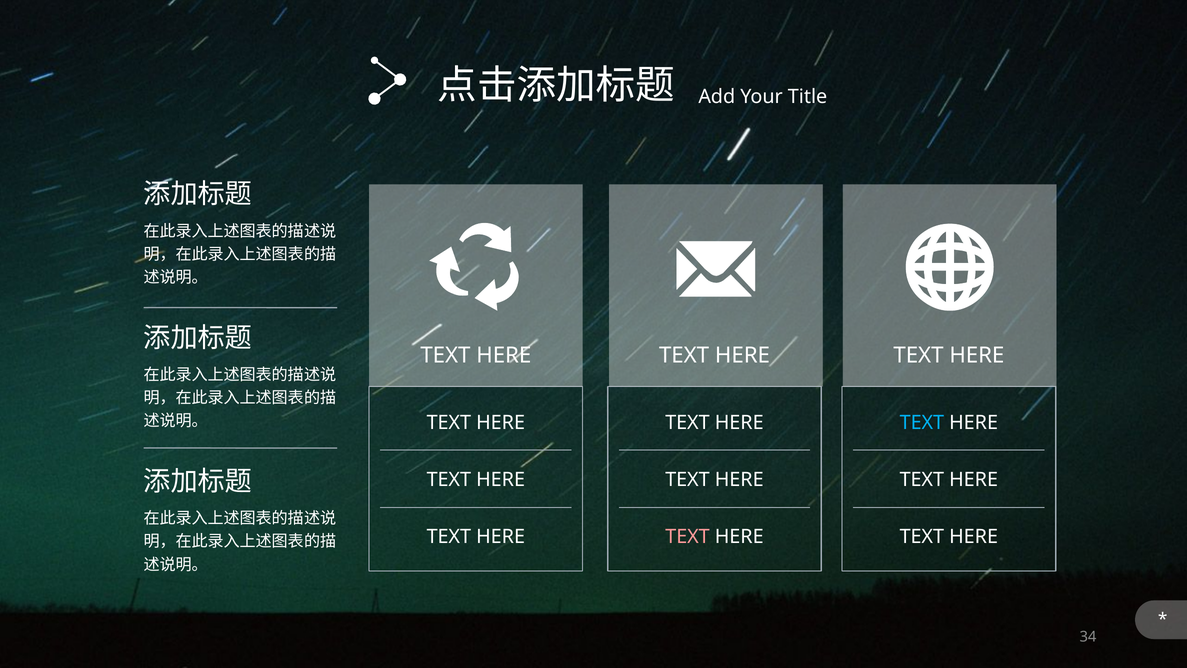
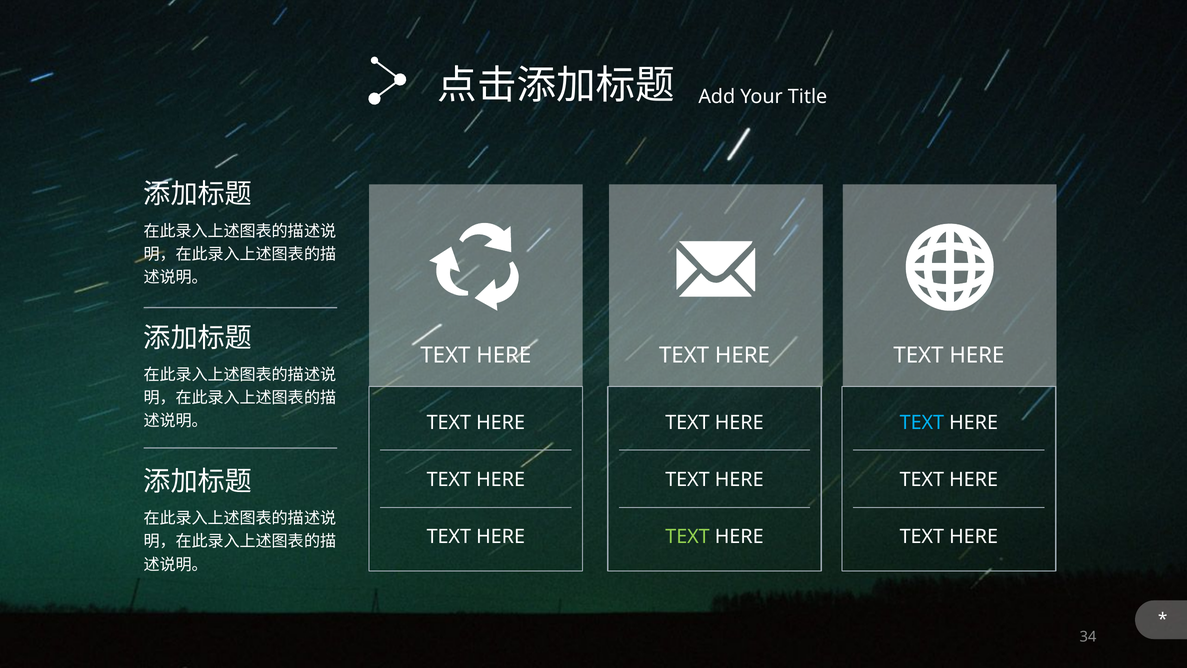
TEXT at (688, 537) colour: pink -> light green
